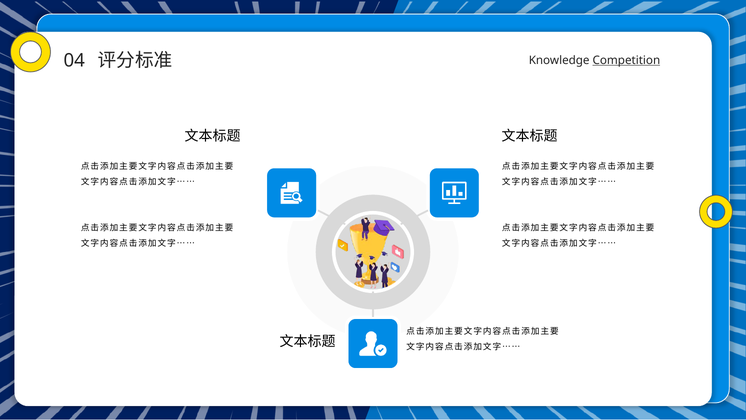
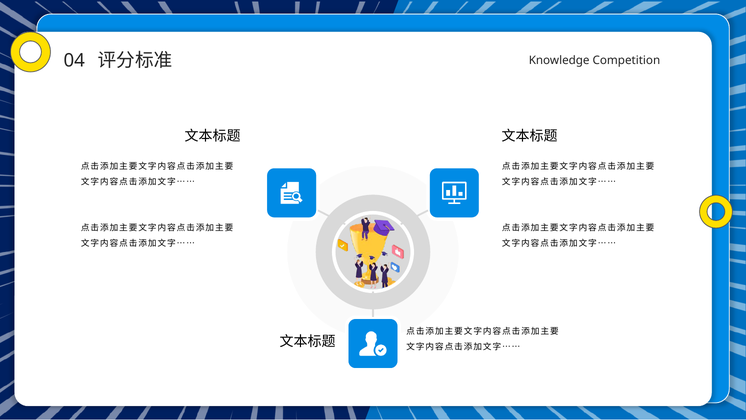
Competition underline: present -> none
